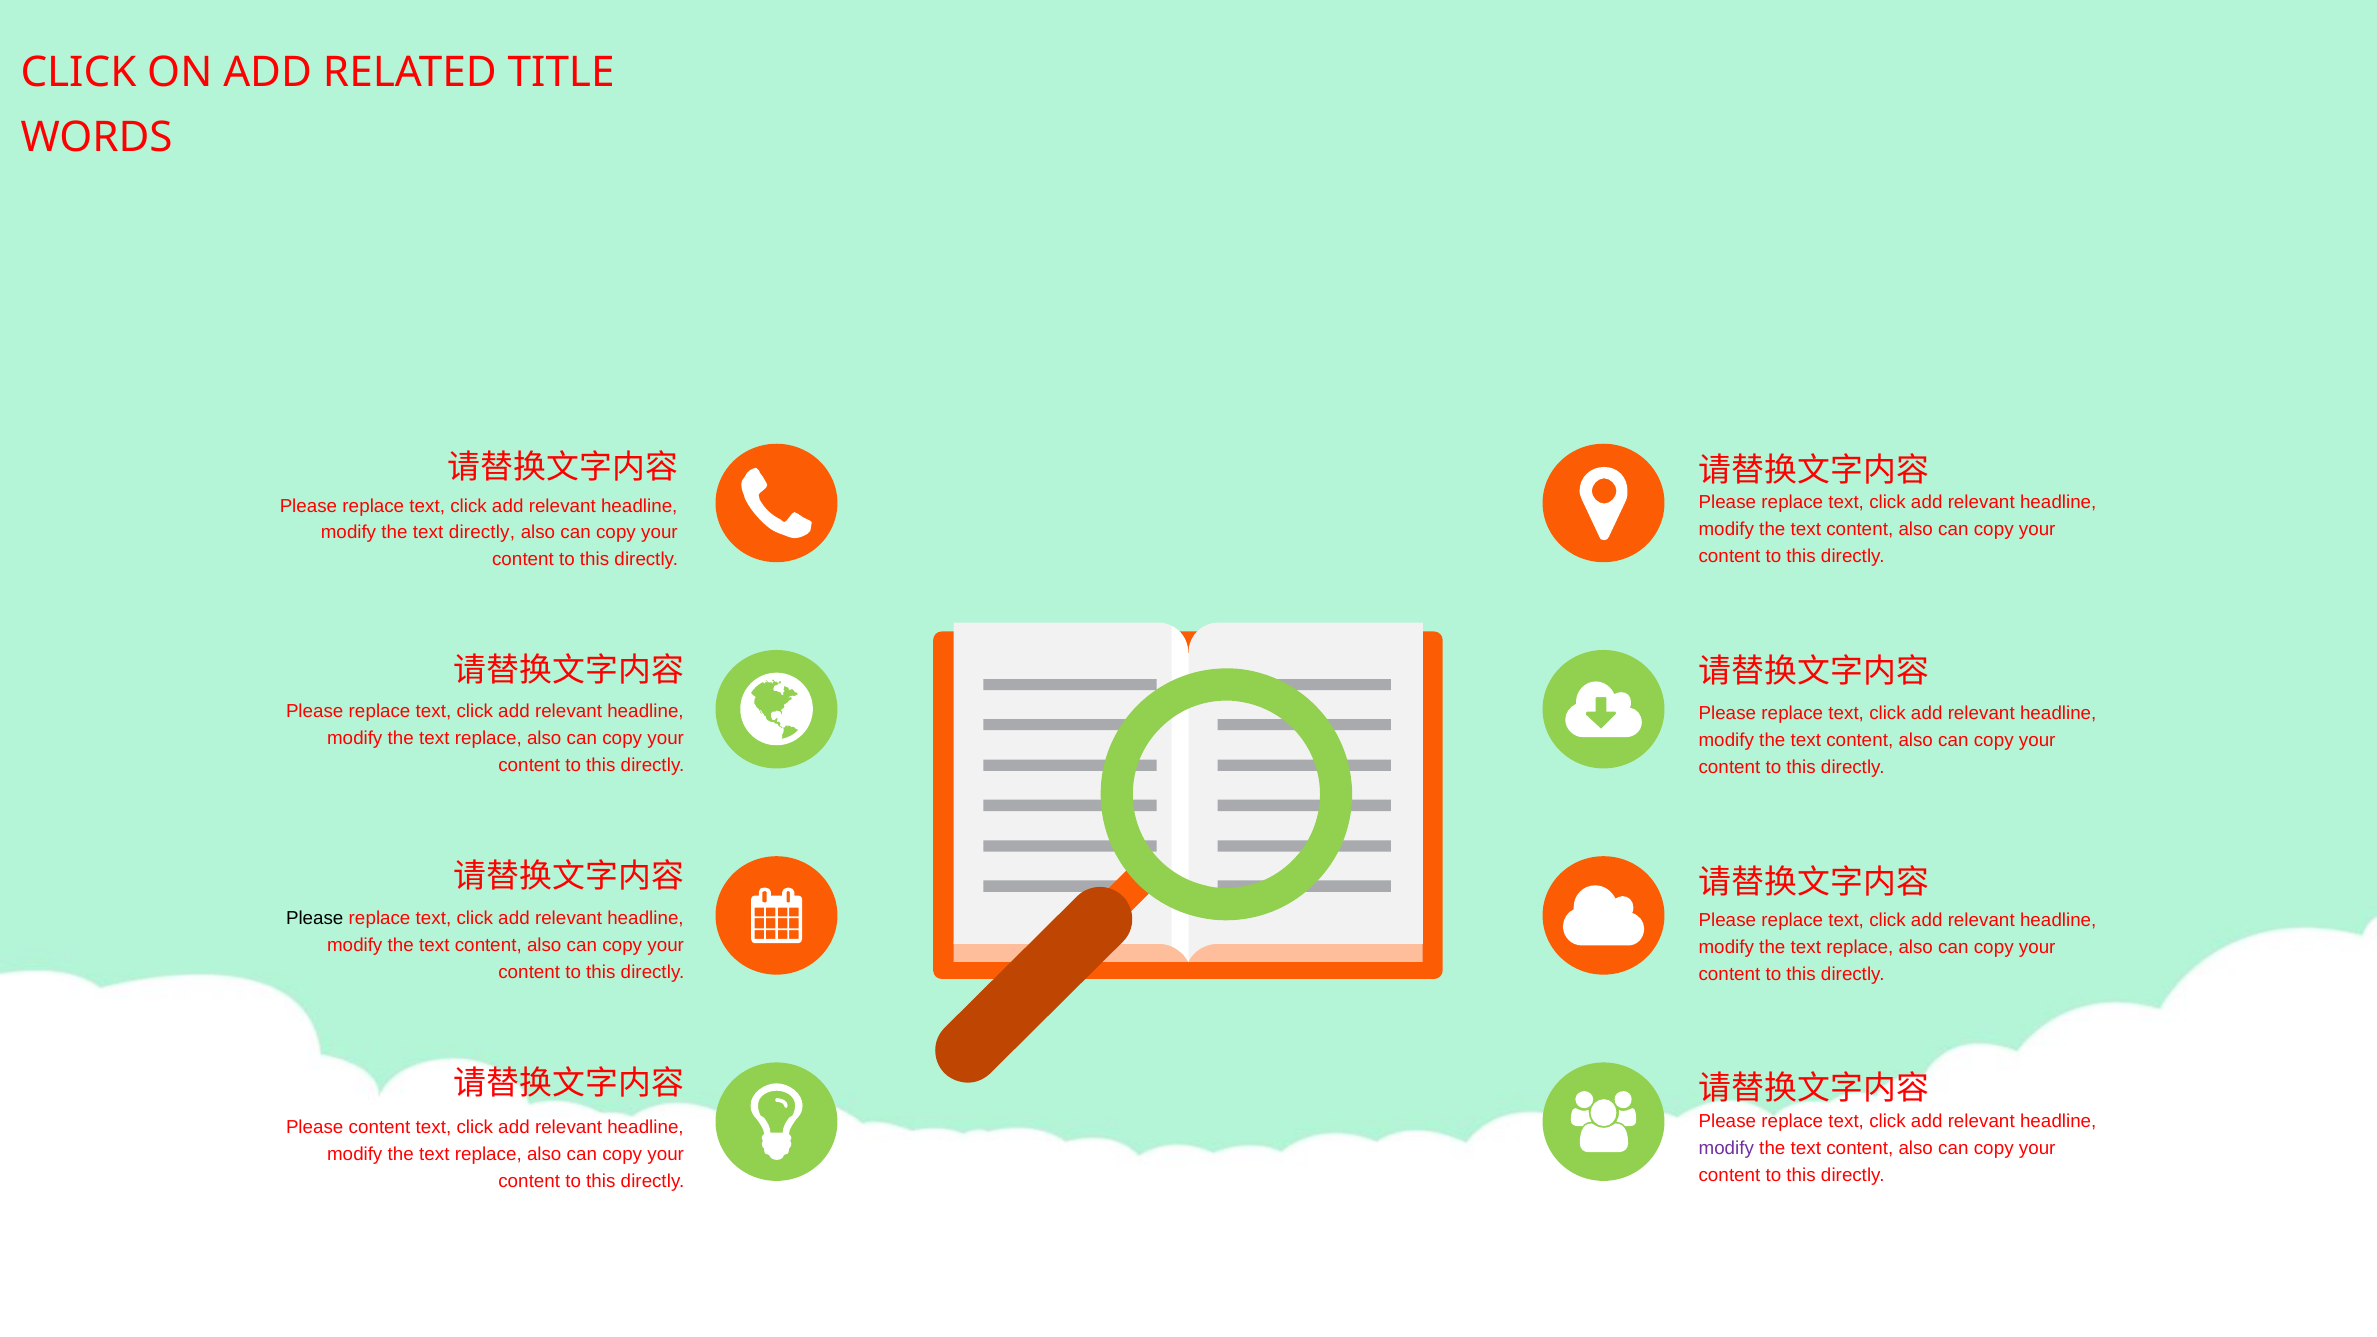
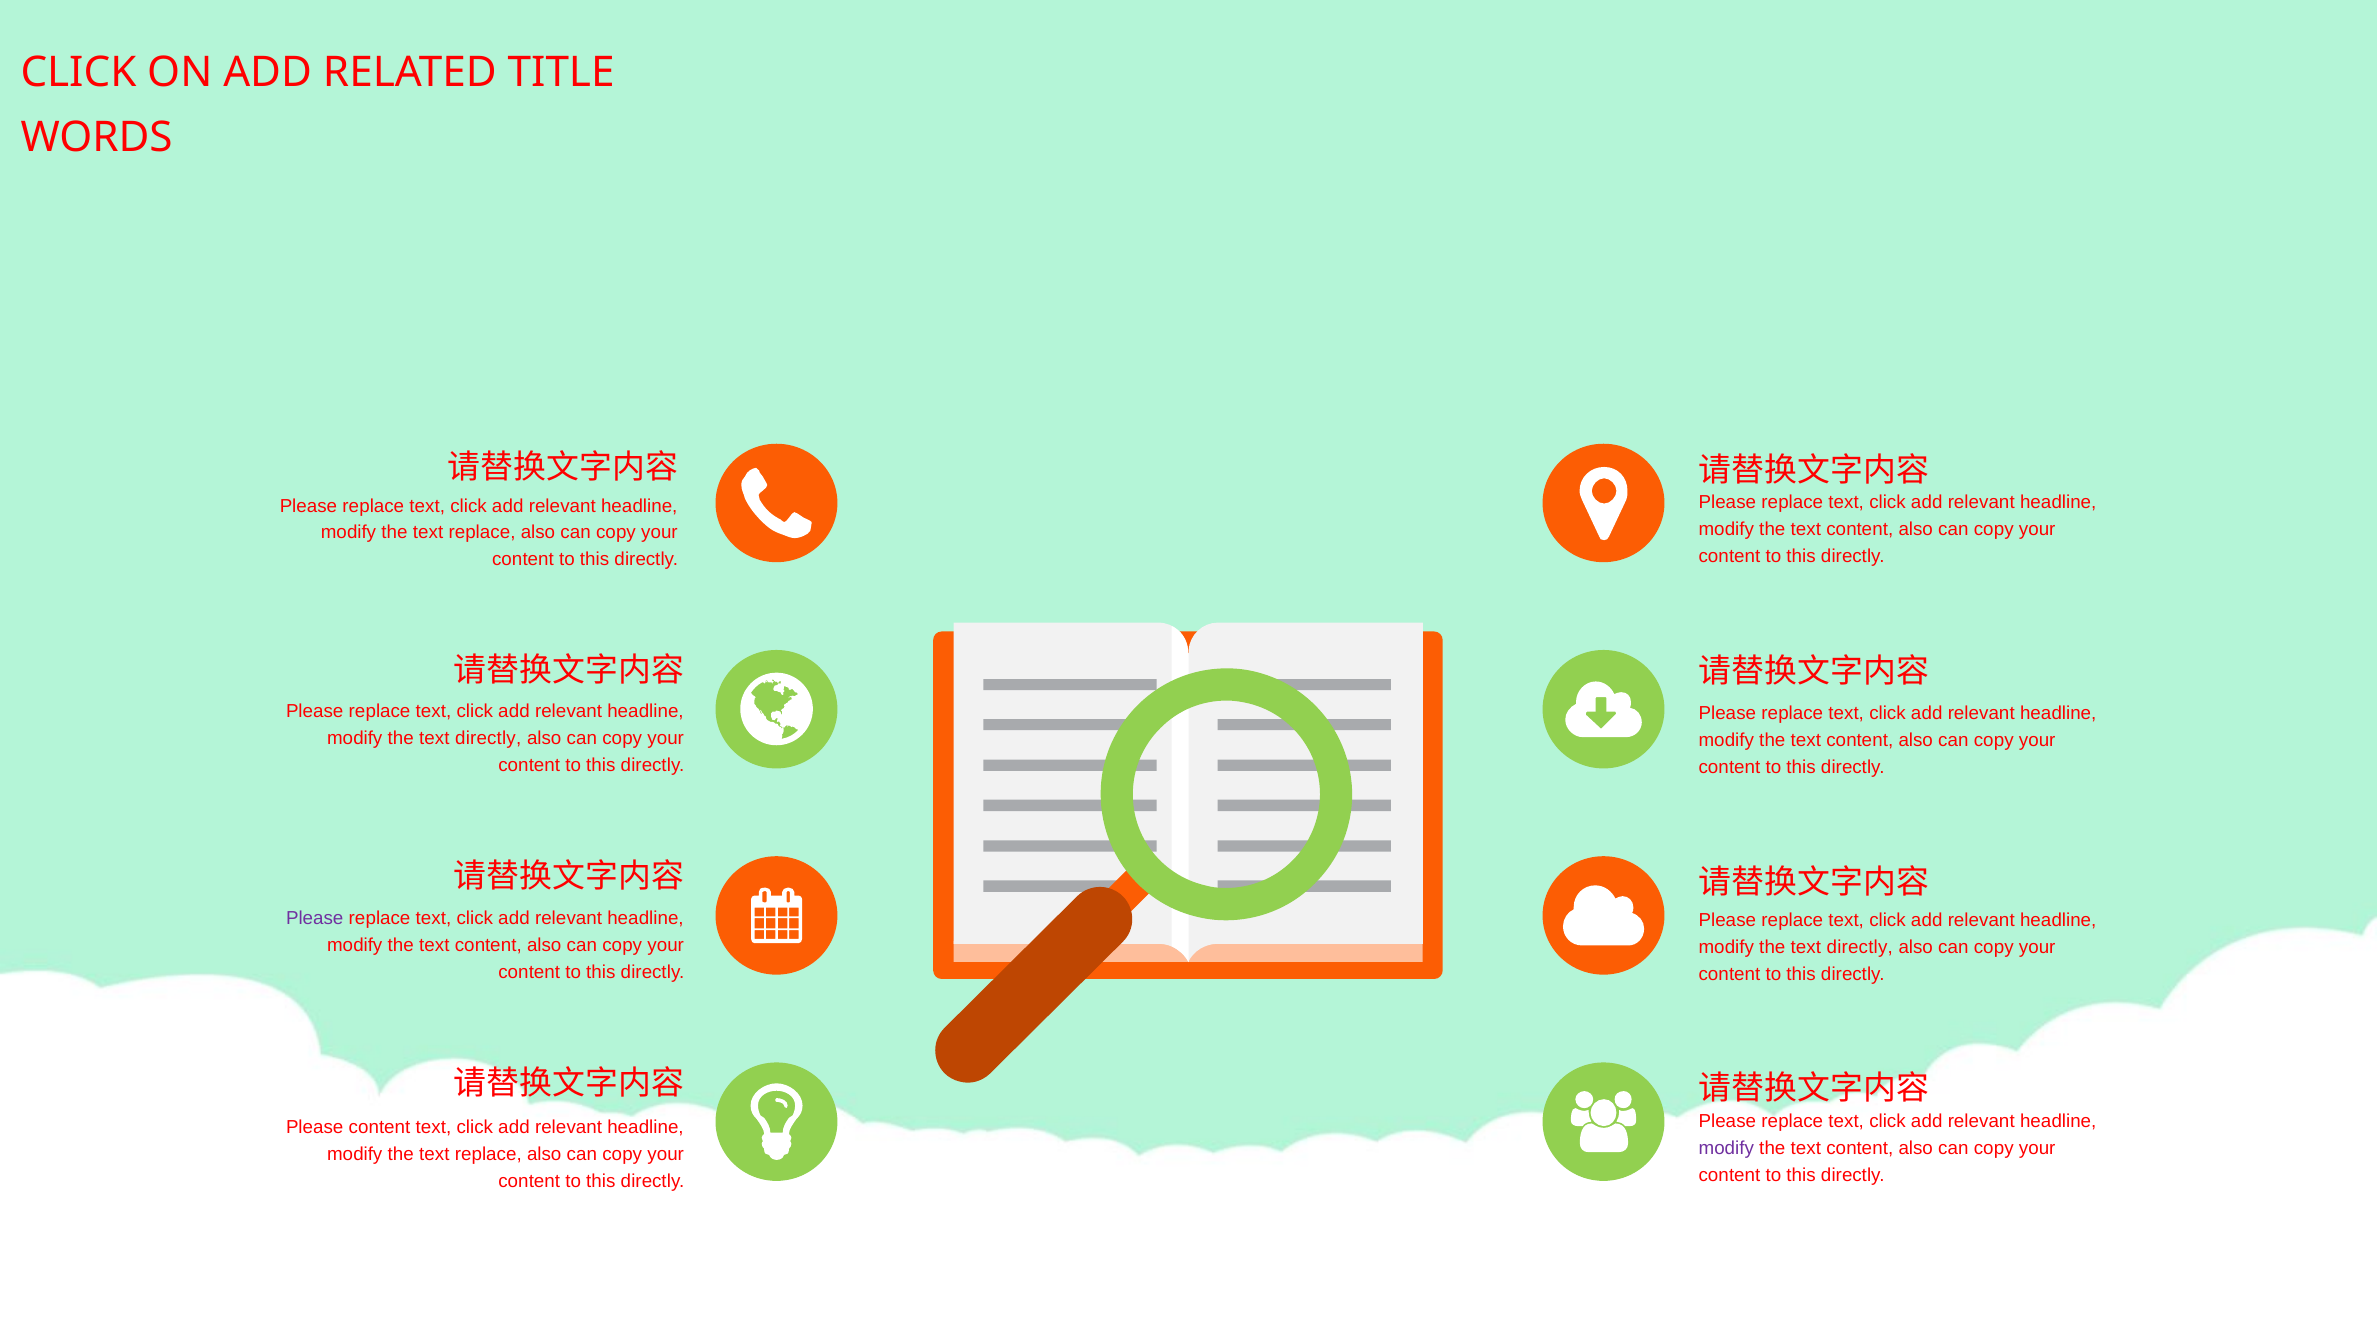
directly at (482, 533): directly -> replace
replace at (488, 738): replace -> directly
Please at (315, 918) colour: black -> purple
replace at (1860, 947): replace -> directly
